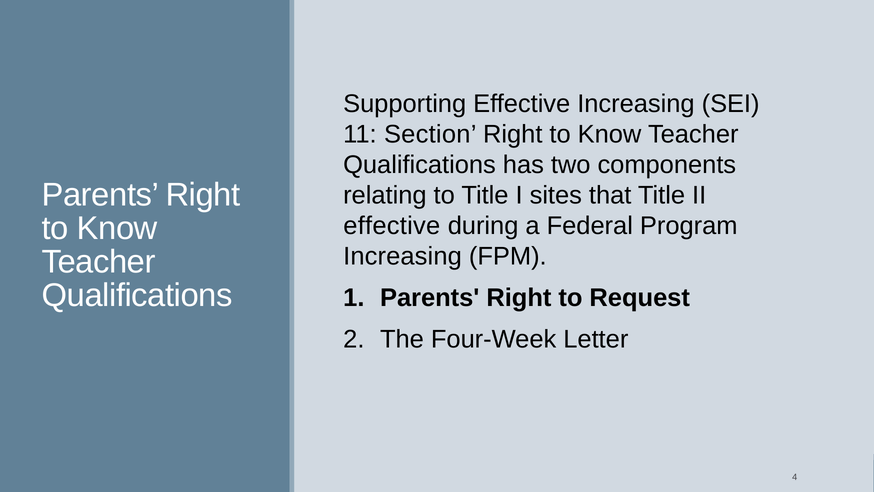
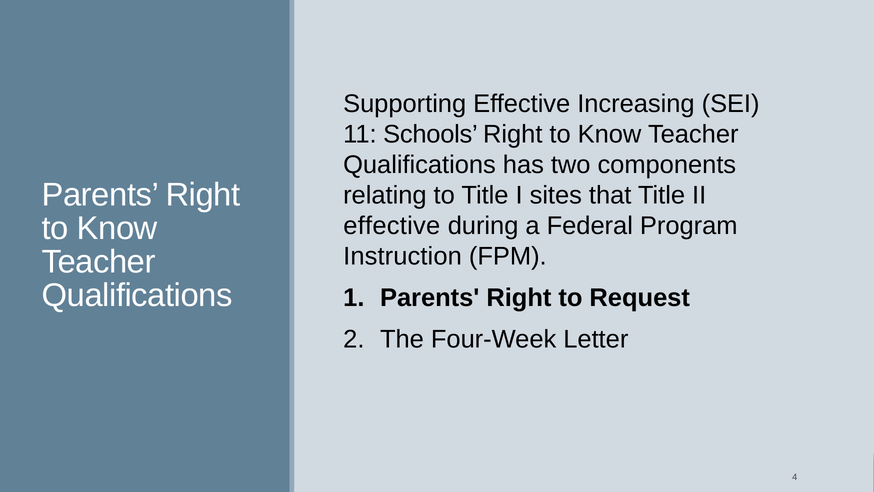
Section: Section -> Schools
Increasing at (403, 256): Increasing -> Instruction
